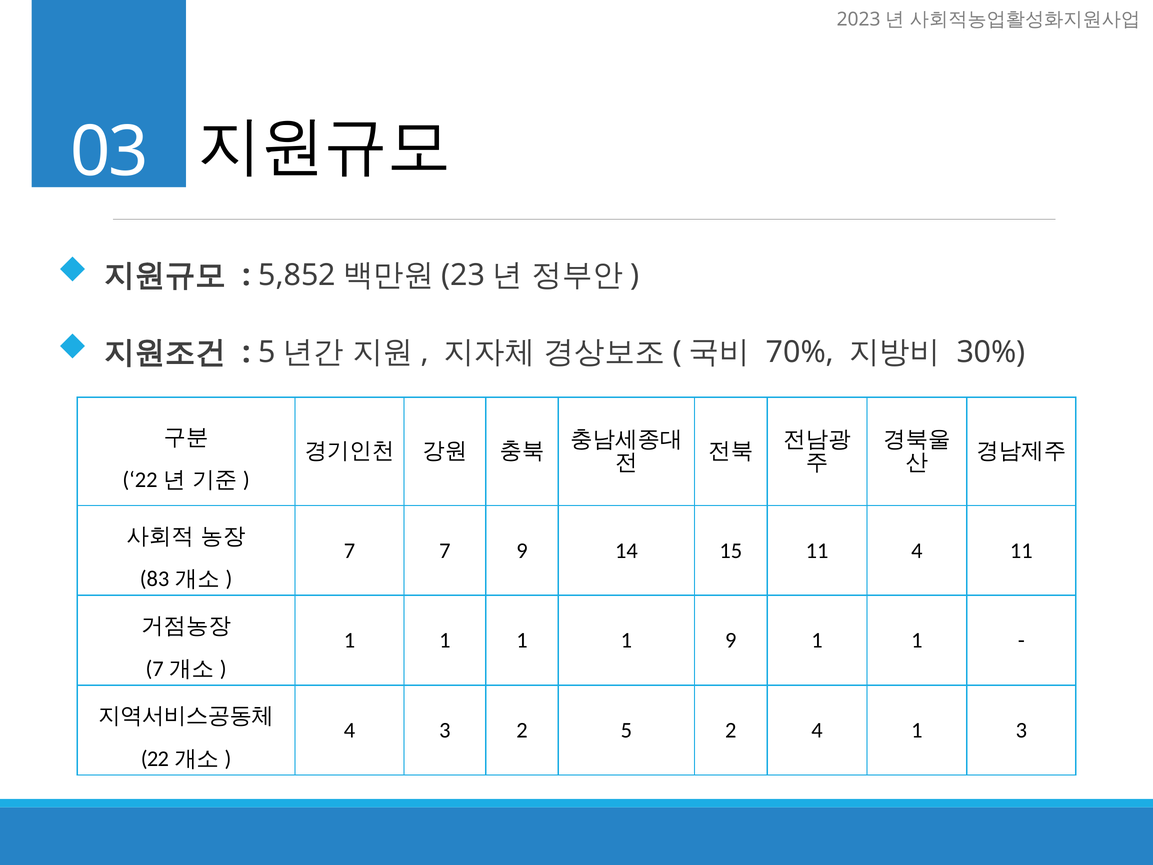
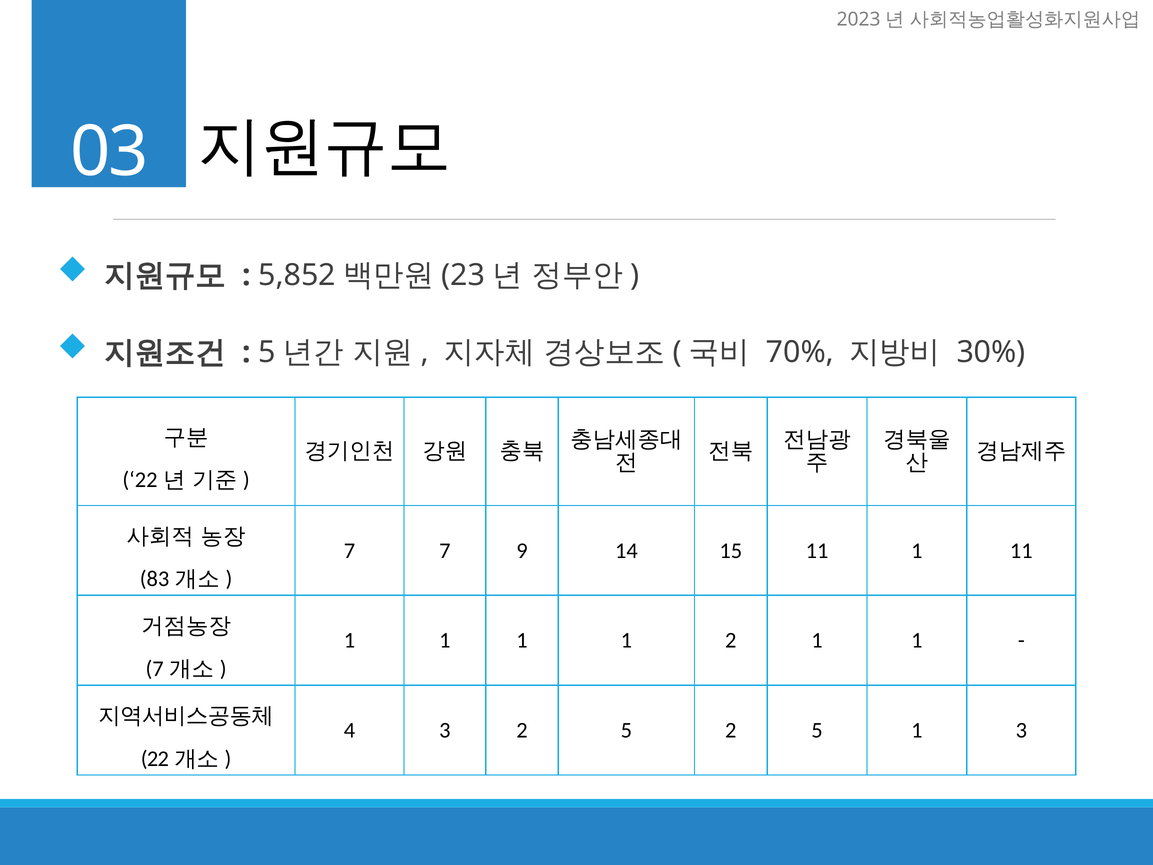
11 4: 4 -> 1
1 9: 9 -> 2
5 2 4: 4 -> 5
